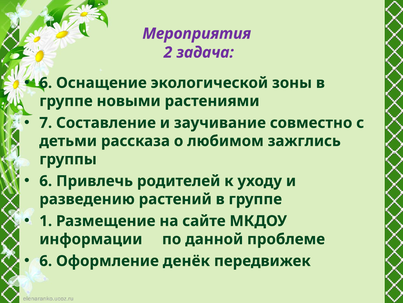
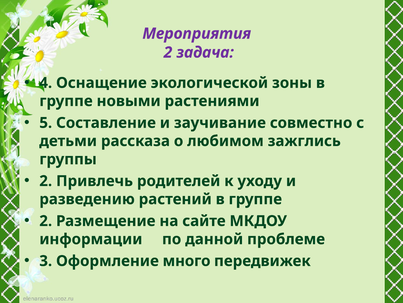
6 at (46, 83): 6 -> 4
7: 7 -> 5
6 at (46, 181): 6 -> 2
1 at (46, 220): 1 -> 2
6 at (46, 260): 6 -> 3
денёк: денёк -> много
